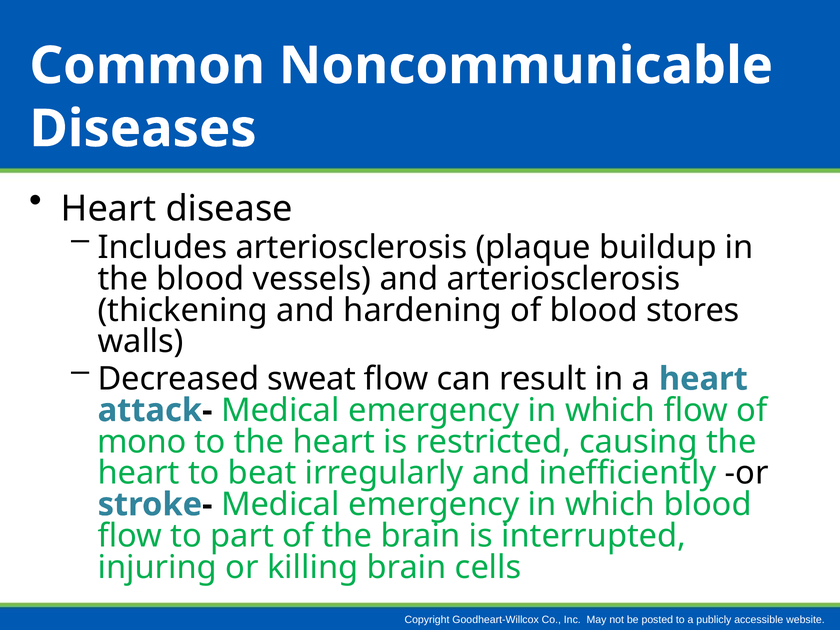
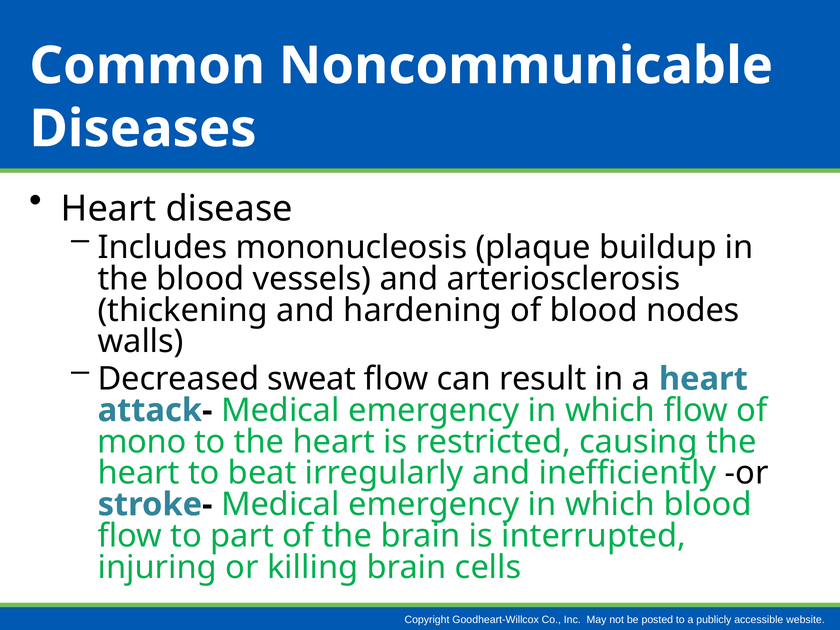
Includes arteriosclerosis: arteriosclerosis -> mononucleosis
stores: stores -> nodes
